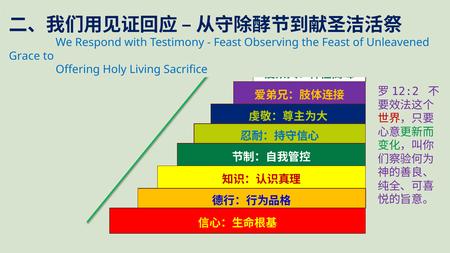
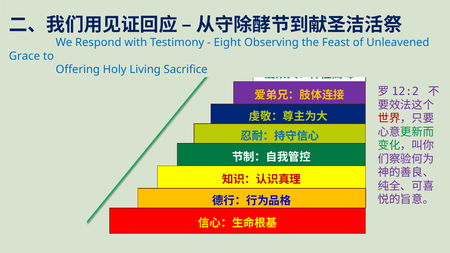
Feast at (227, 43): Feast -> Eight
